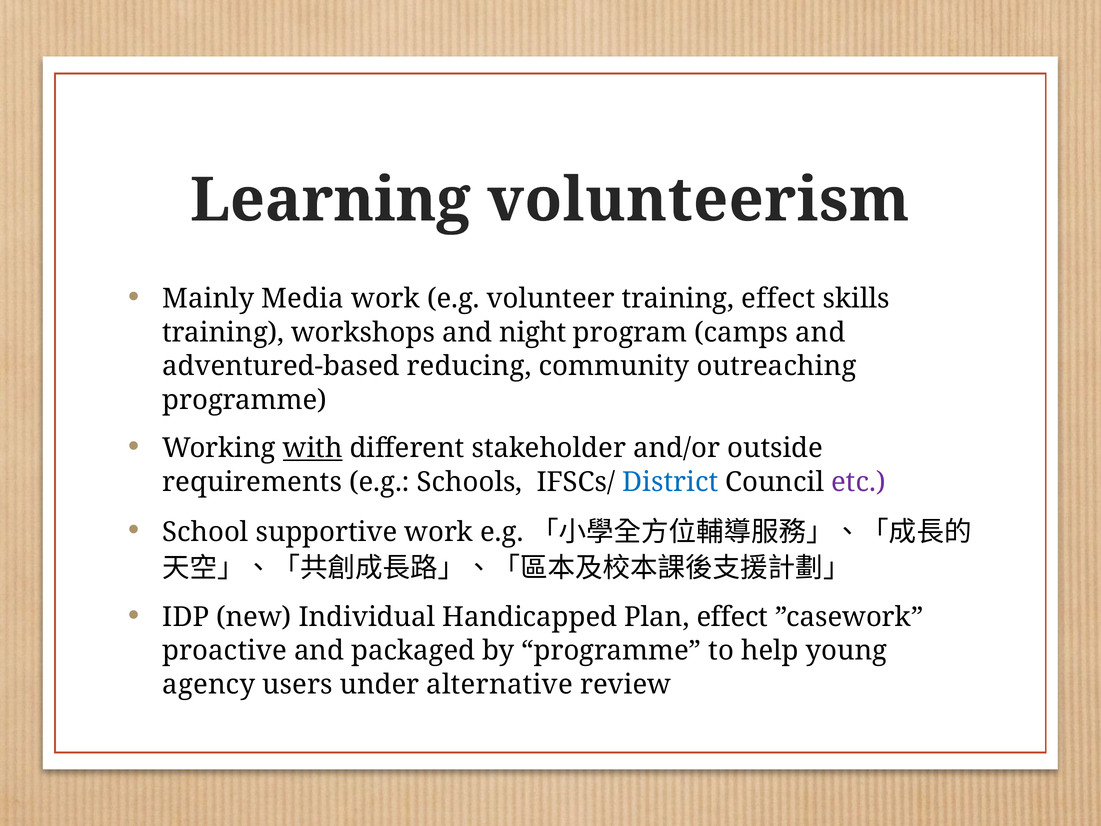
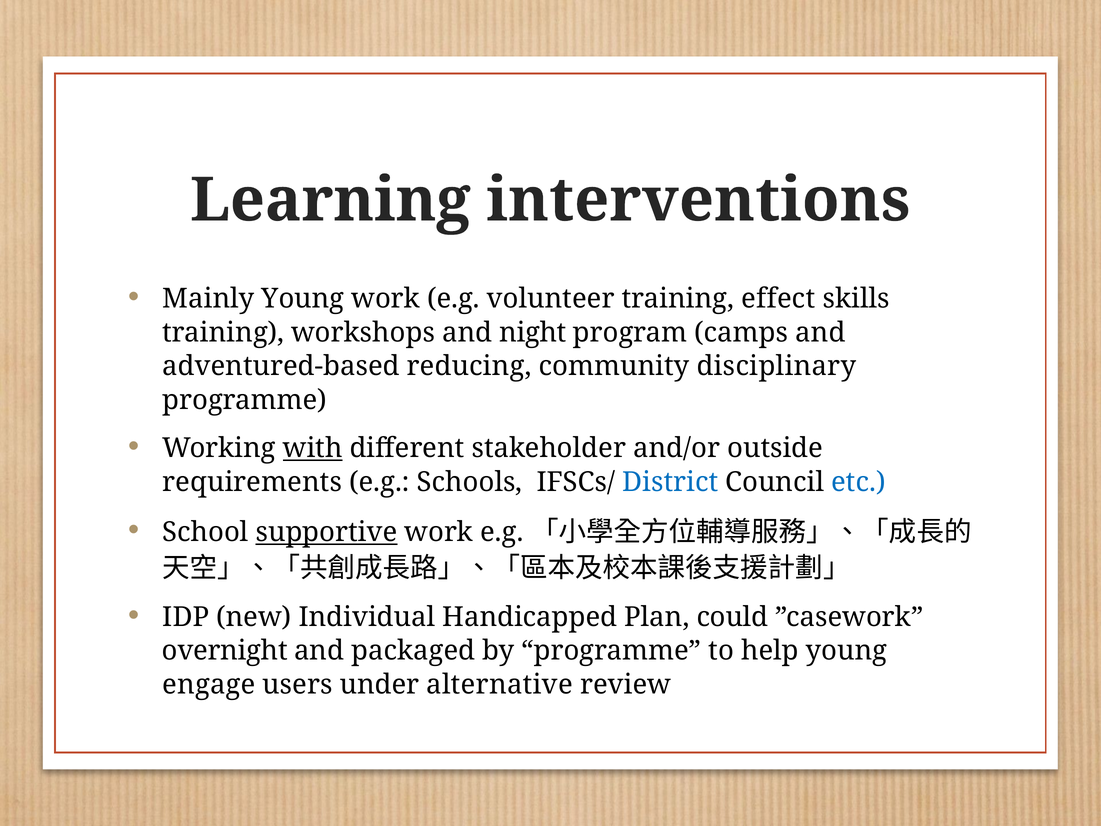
volunteerism: volunteerism -> interventions
Mainly Media: Media -> Young
outreaching: outreaching -> disciplinary
etc colour: purple -> blue
supportive underline: none -> present
Plan effect: effect -> could
proactive: proactive -> overnight
agency: agency -> engage
